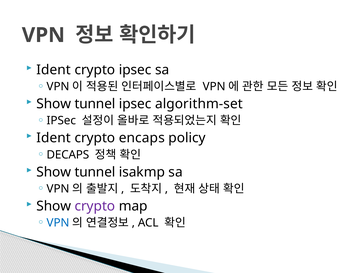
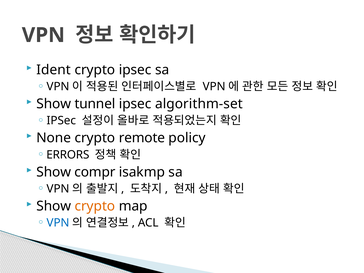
Ident at (54, 138): Ident -> None
encaps: encaps -> remote
DECAPS: DECAPS -> ERRORS
tunnel at (95, 172): tunnel -> compr
crypto at (95, 206) colour: purple -> orange
